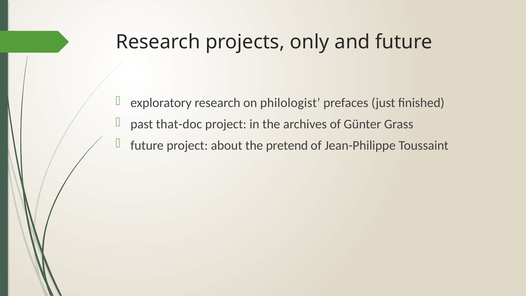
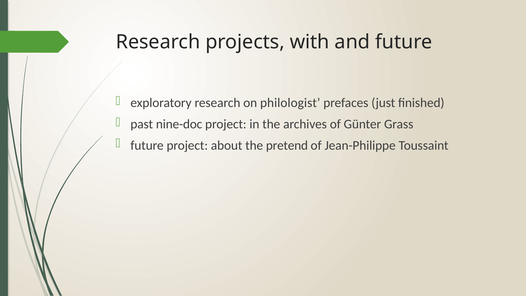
only: only -> with
that-doc: that-doc -> nine-doc
